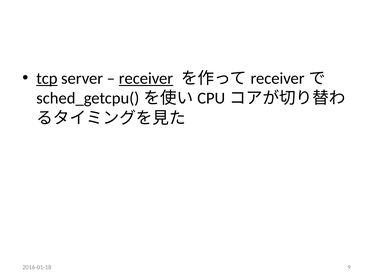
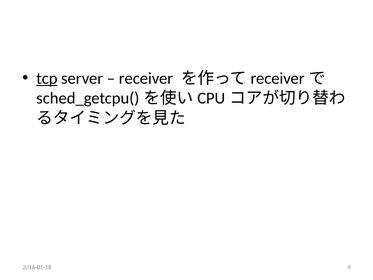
receiver underline: present -> none
